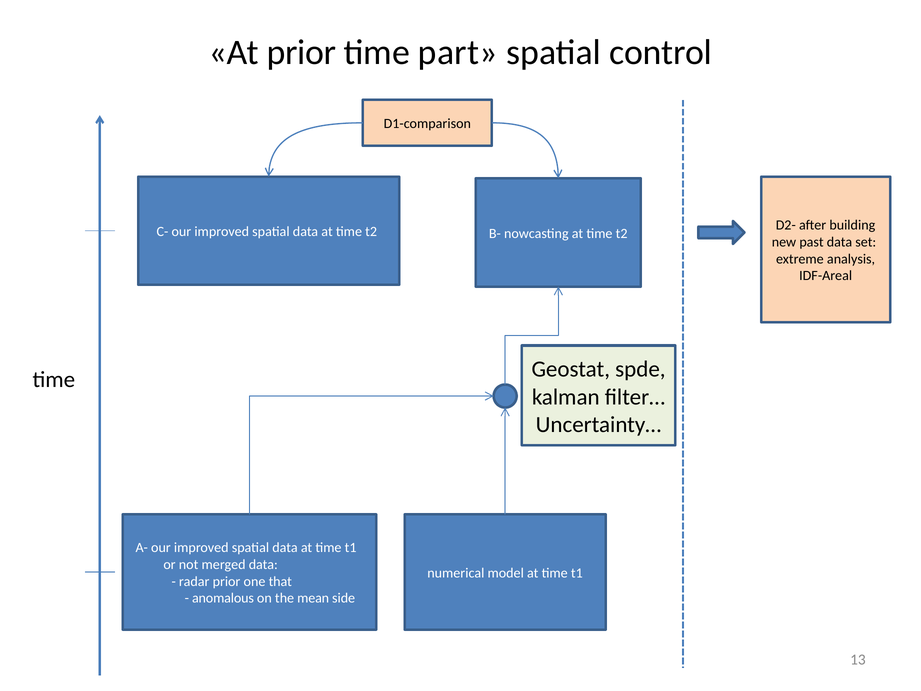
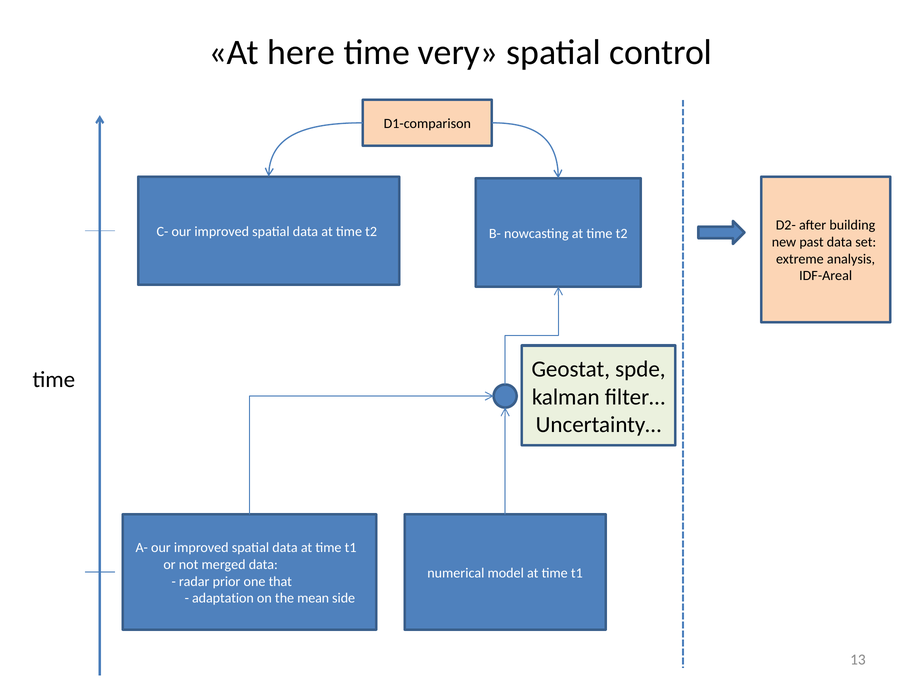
At prior: prior -> here
part: part -> very
anomalous: anomalous -> adaptation
